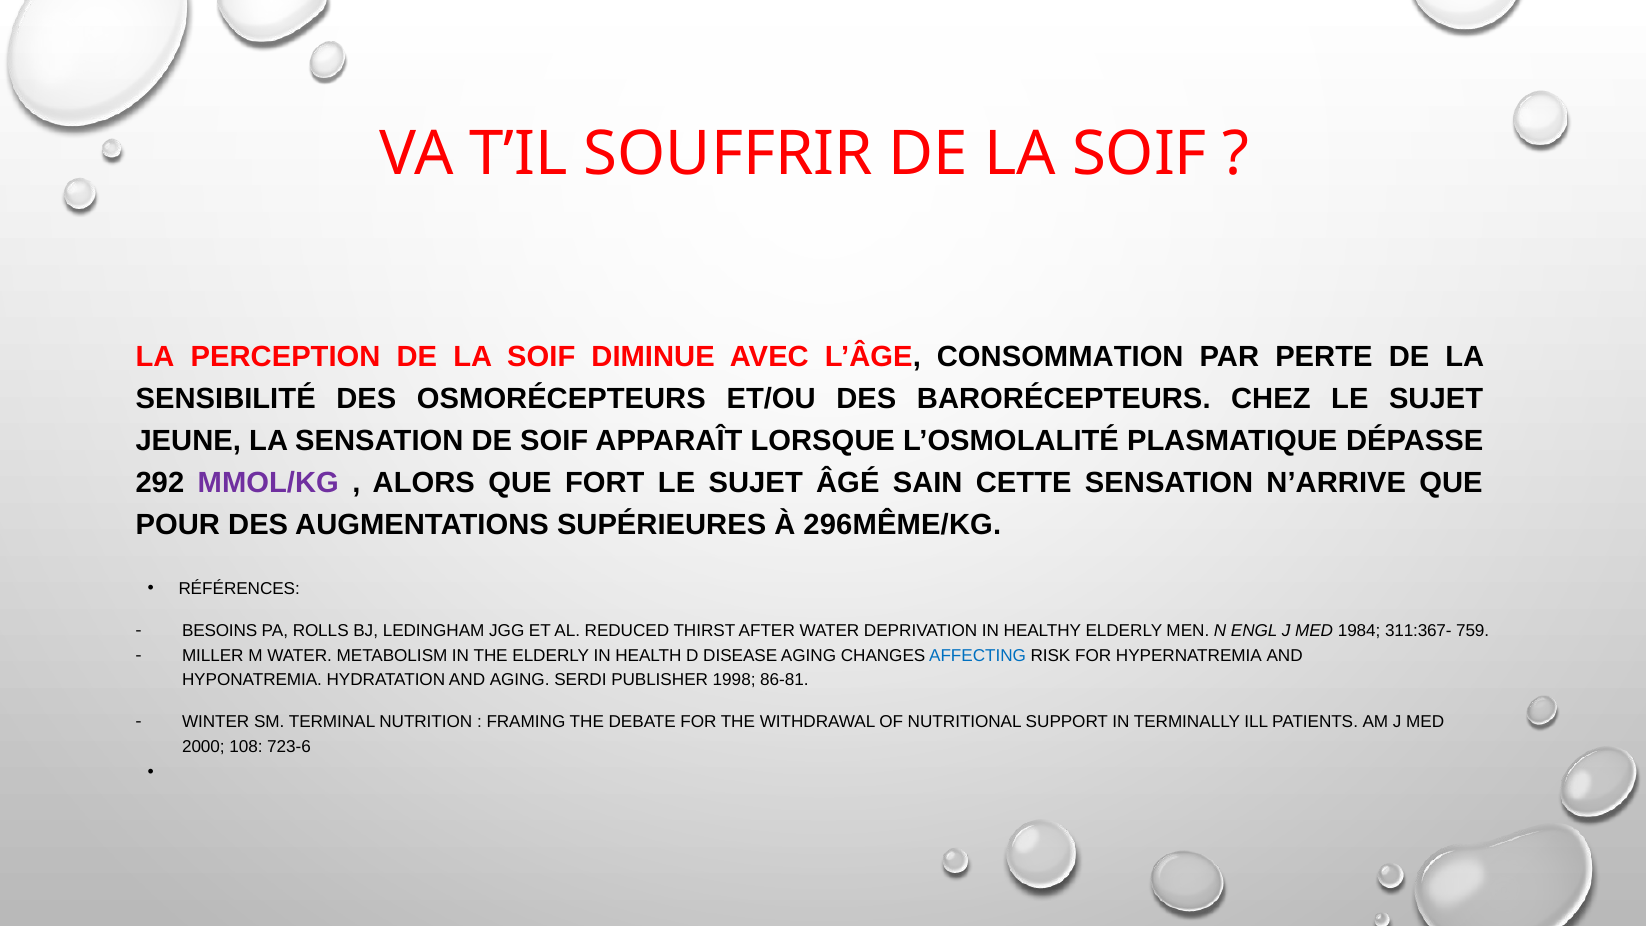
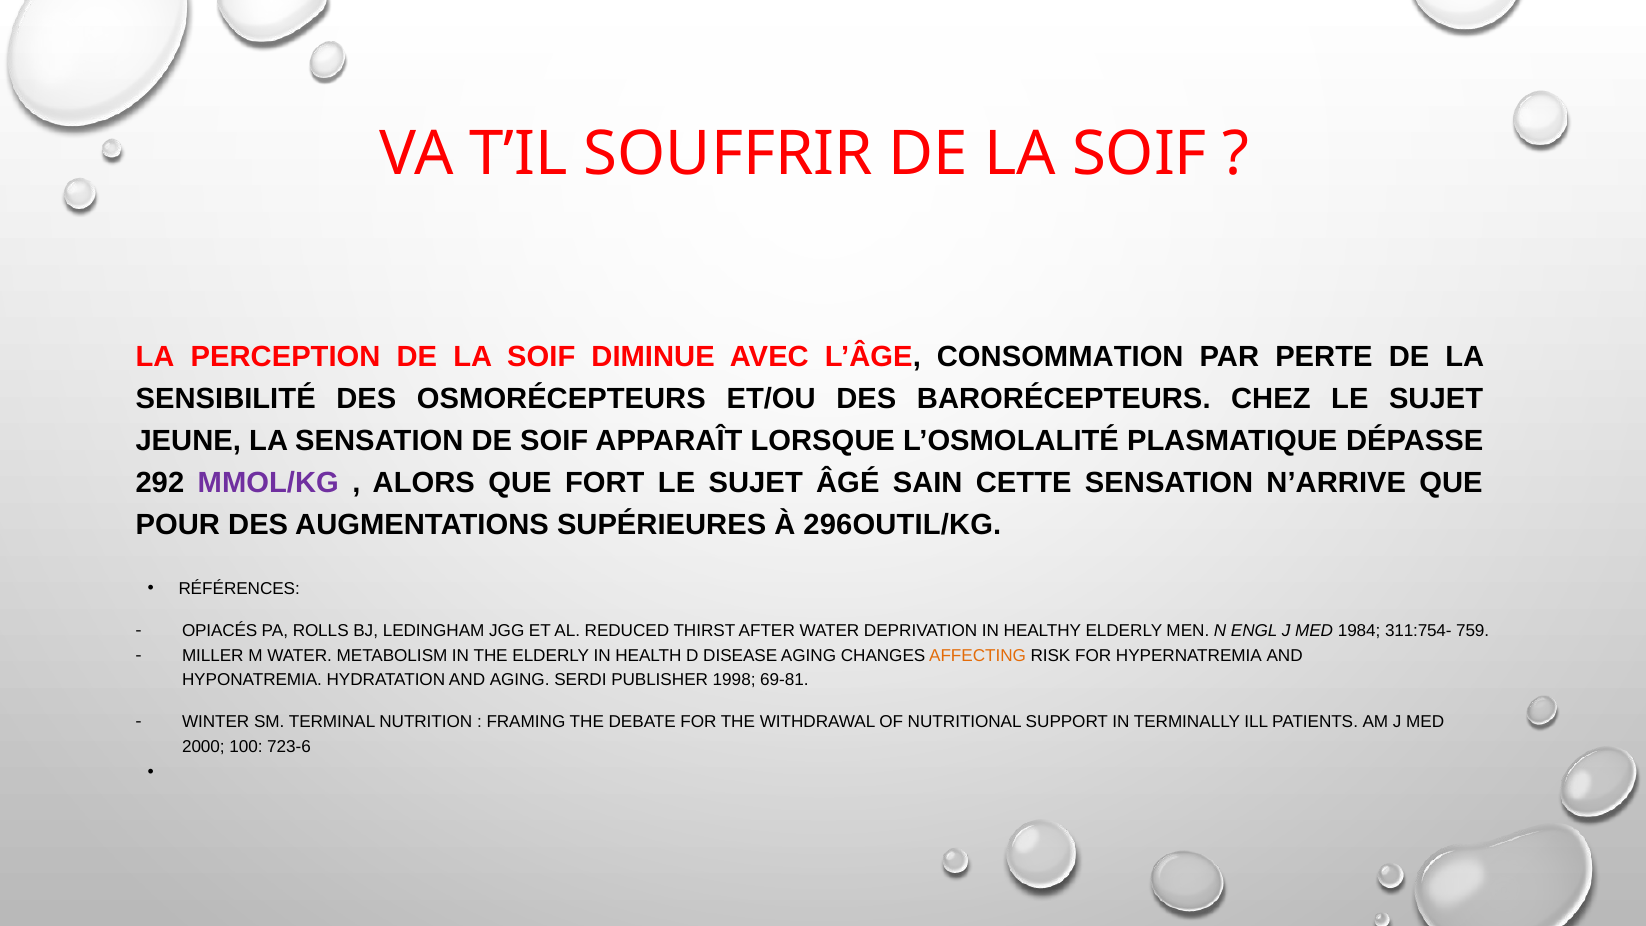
296MÊME/KG: 296MÊME/KG -> 296OUTIL/KG
BESOINS: BESOINS -> OPIACÉS
311:367-: 311:367- -> 311:754-
AFFECTING colour: blue -> orange
86-81: 86-81 -> 69-81
108: 108 -> 100
